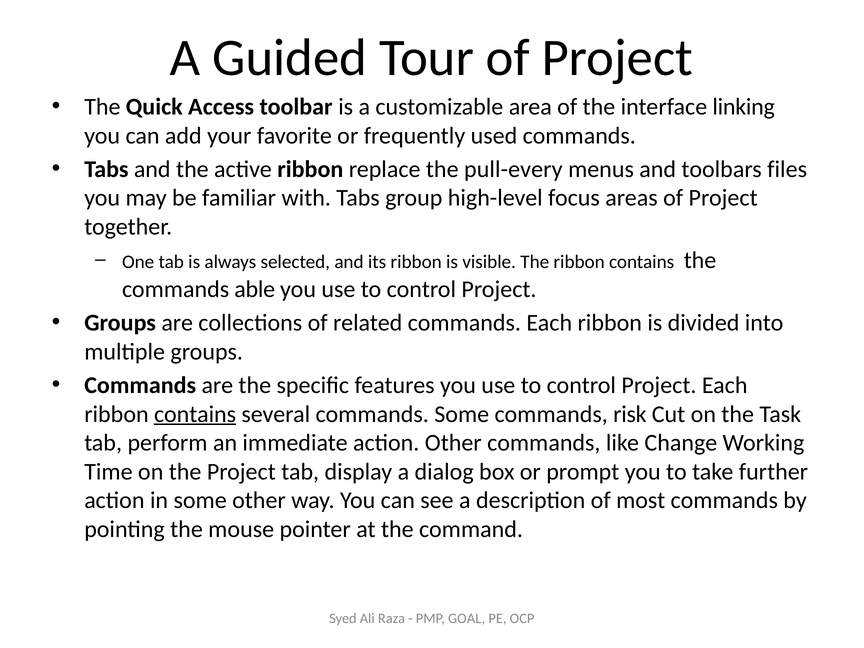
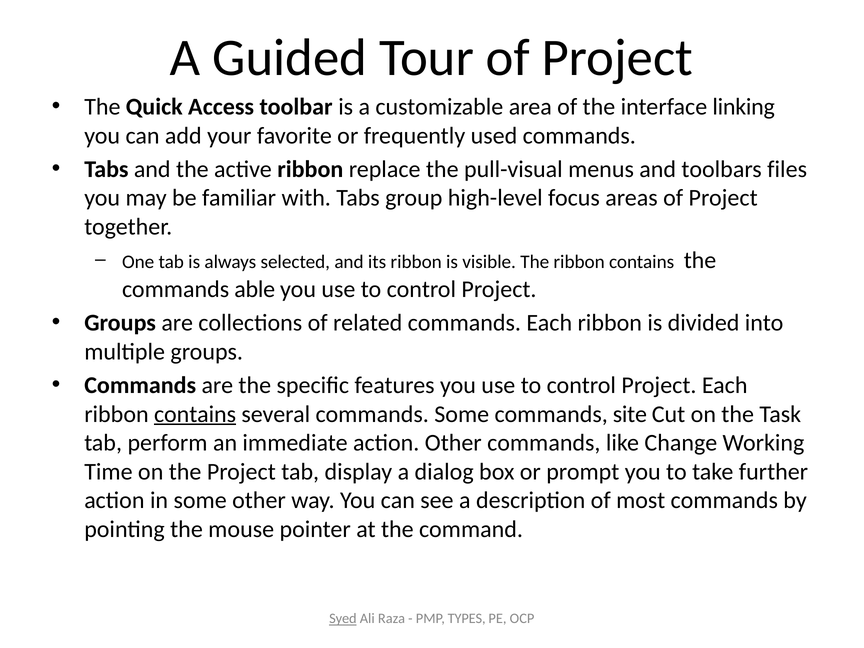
pull-every: pull-every -> pull-visual
risk: risk -> site
Syed underline: none -> present
GOAL: GOAL -> TYPES
